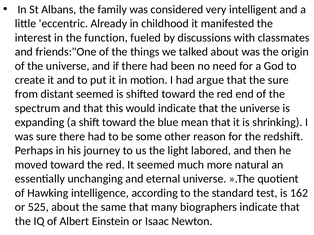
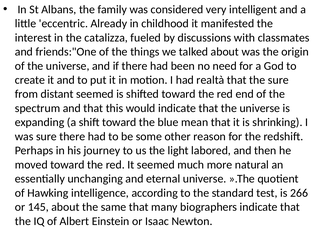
function: function -> catalizza
argue: argue -> realtà
162: 162 -> 266
525: 525 -> 145
